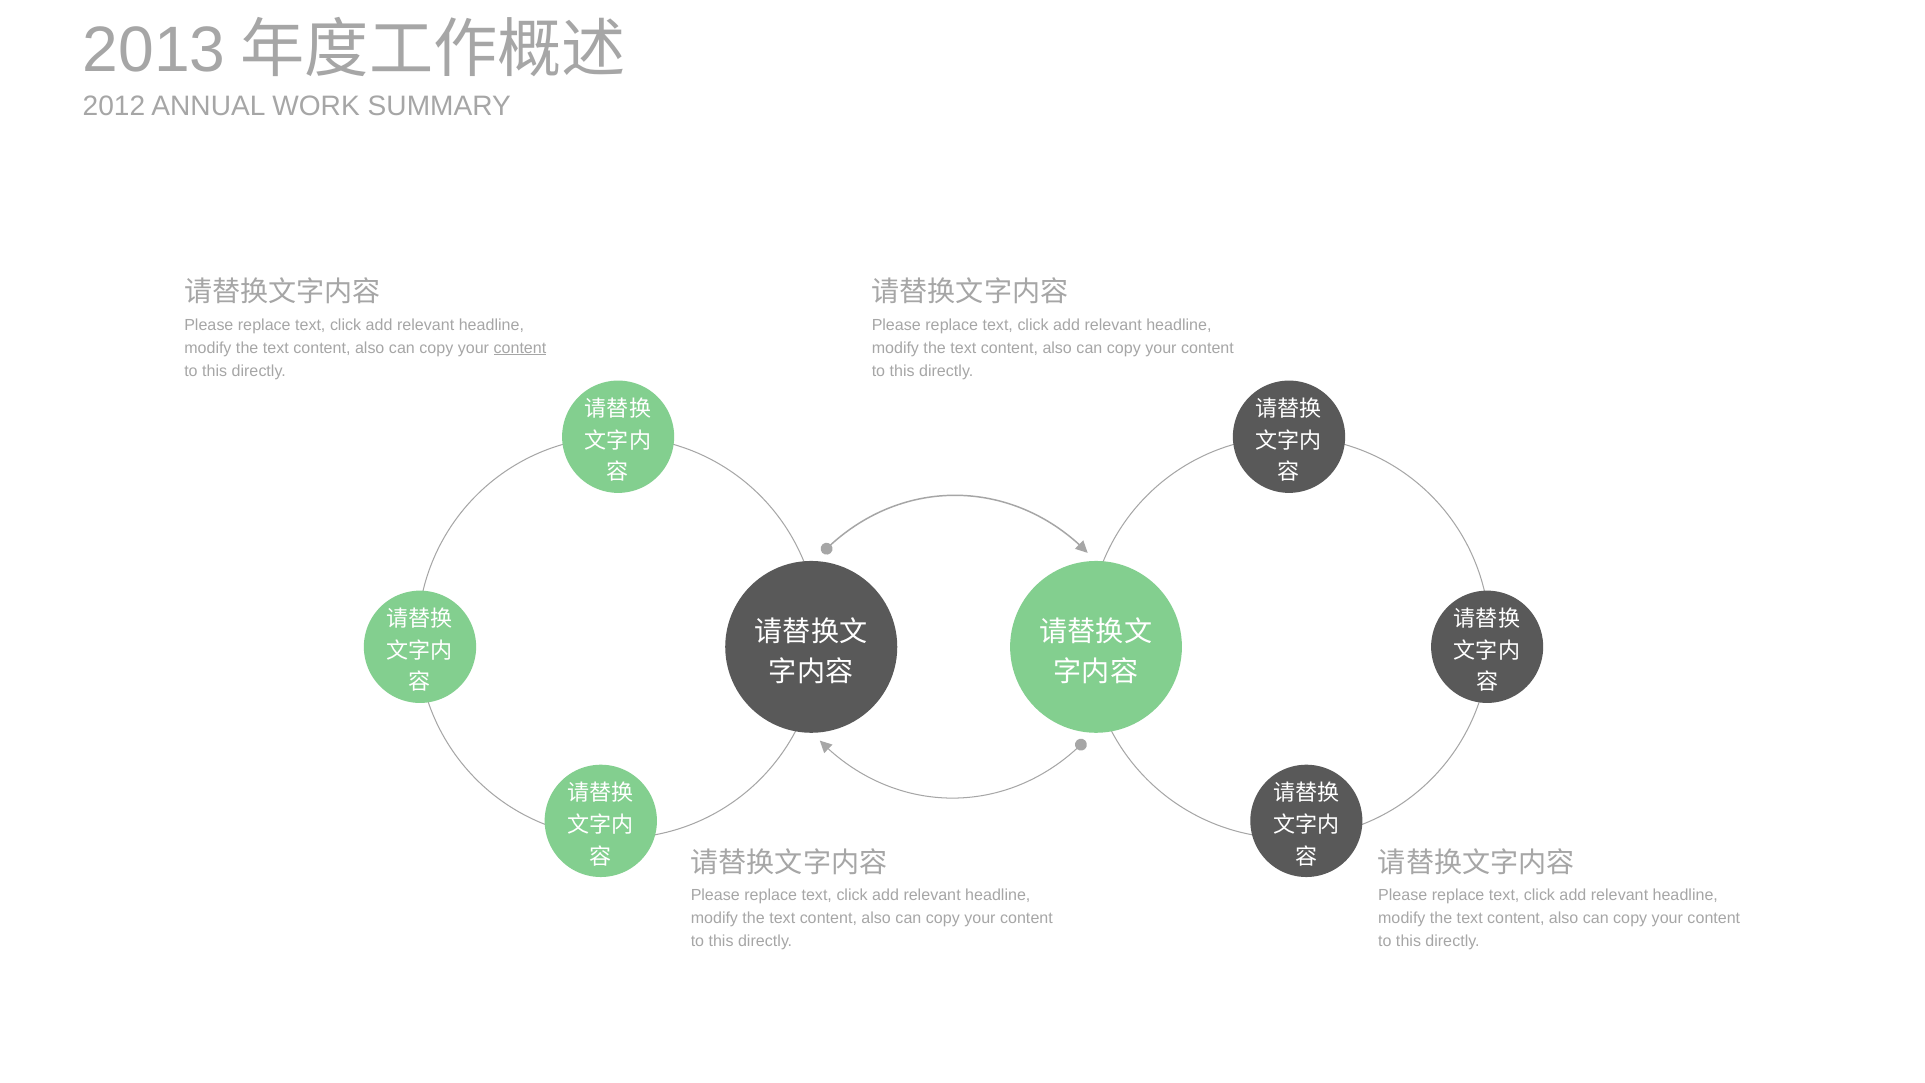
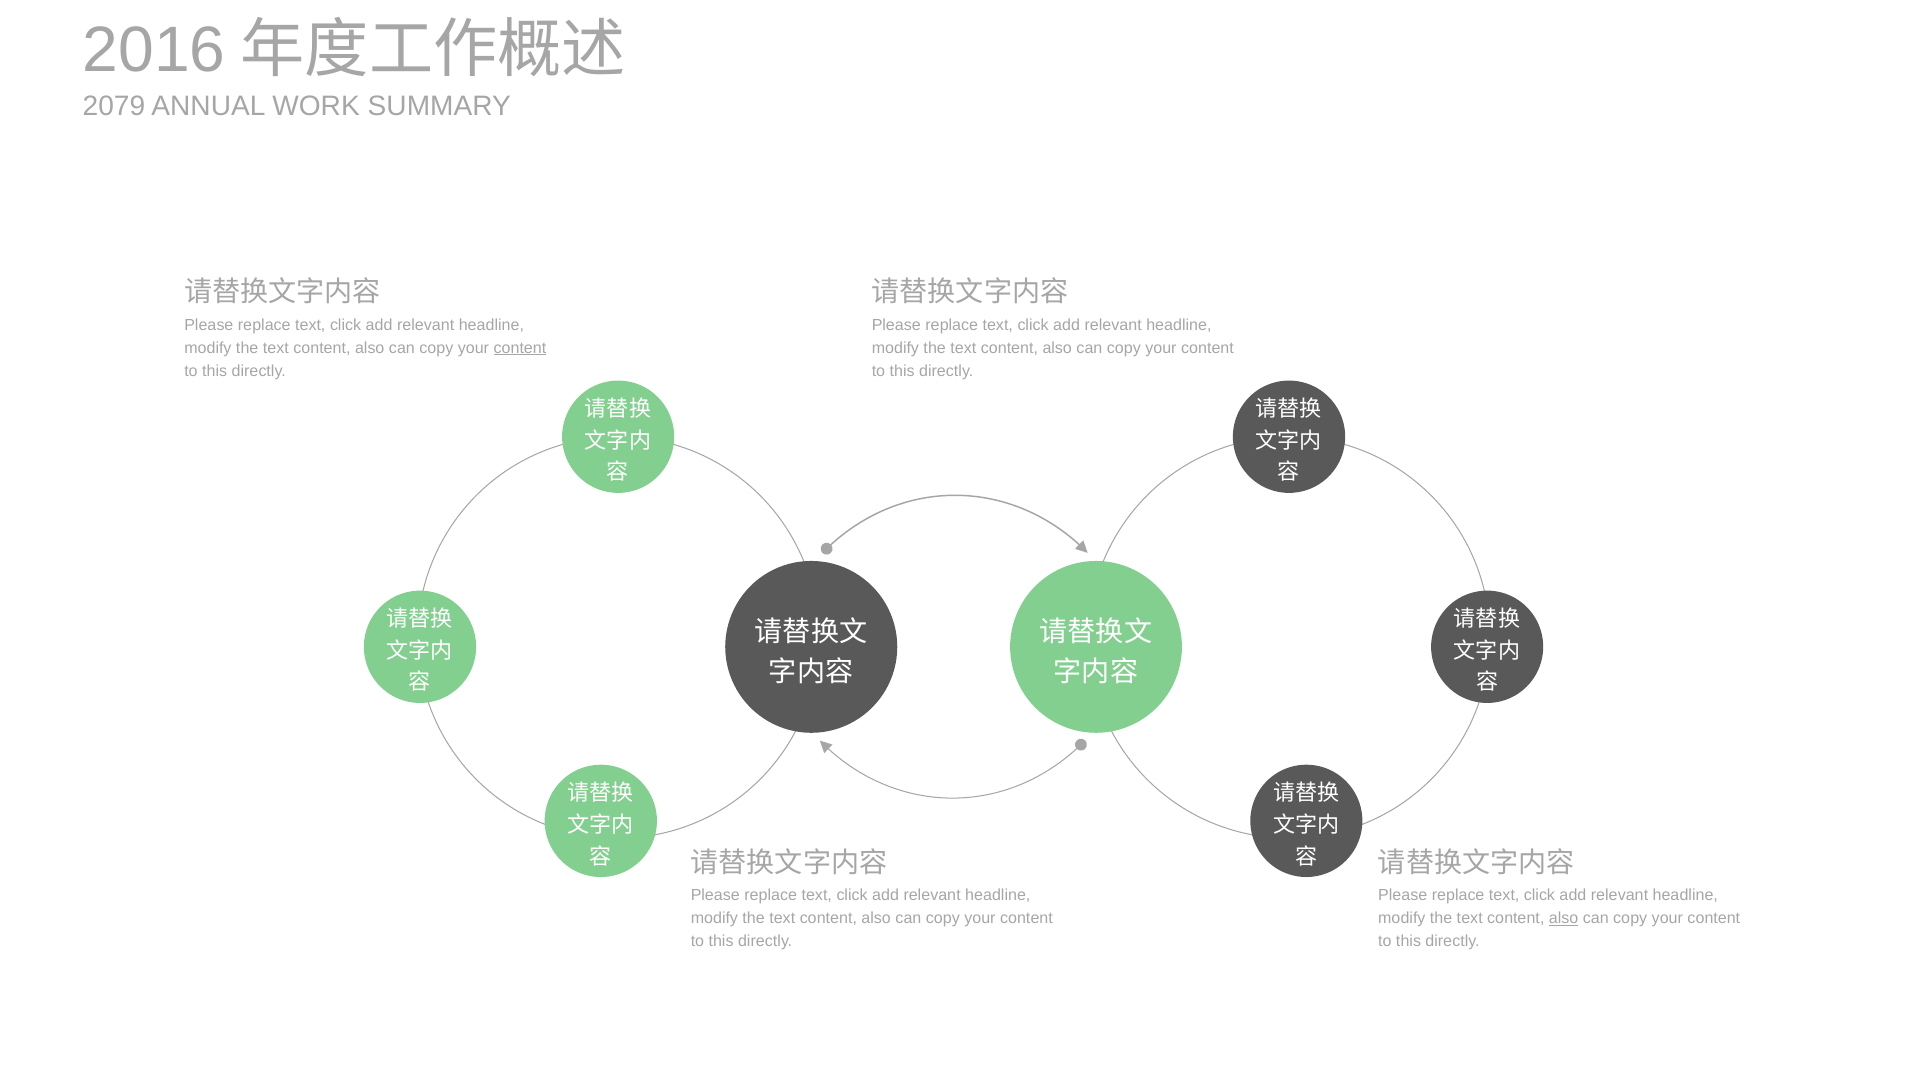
2013: 2013 -> 2016
2012: 2012 -> 2079
also at (1564, 918) underline: none -> present
